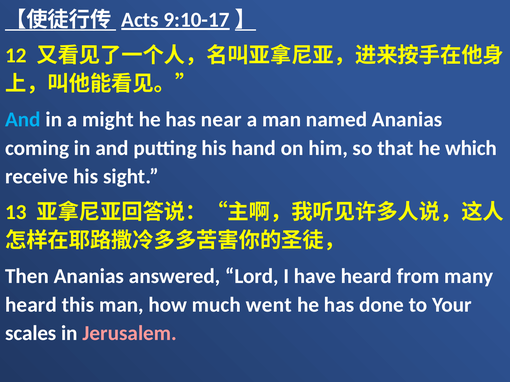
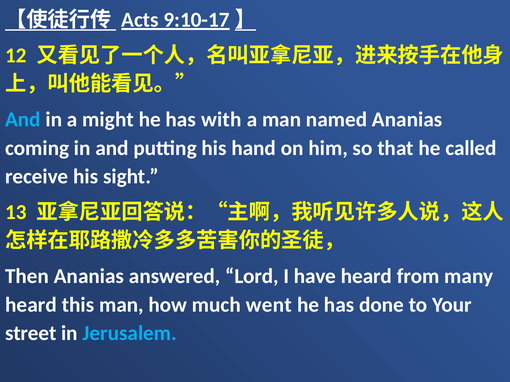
near: near -> with
which: which -> called
scales: scales -> street
Jerusalem colour: pink -> light blue
